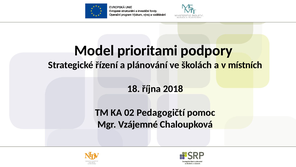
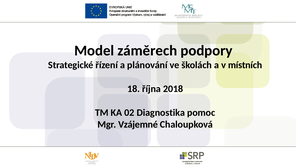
prioritami: prioritami -> záměrech
Pedagogičtí: Pedagogičtí -> Diagnostika
